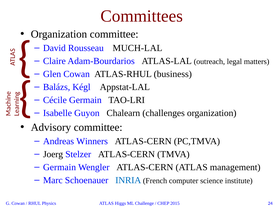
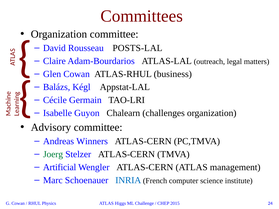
MUCH-LAL: MUCH-LAL -> POSTS-LAL
Joerg colour: black -> green
Germain at (60, 167): Germain -> Artificial
